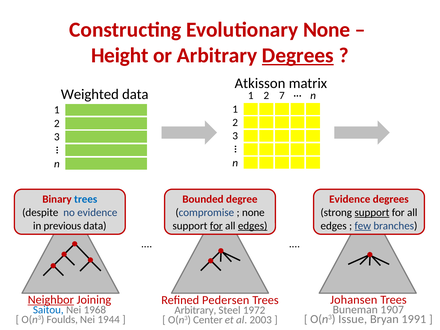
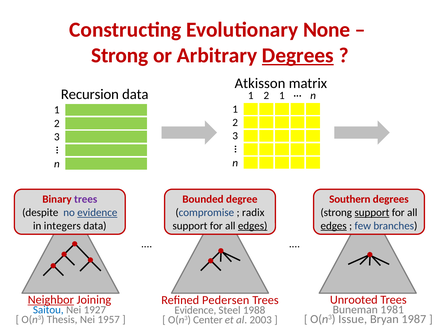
Height at (120, 55): Height -> Strong
Weighted: Weighted -> Recursion
2 7: 7 -> 1
trees at (86, 199) colour: blue -> purple
Evidence at (350, 199): Evidence -> Southern
evidence at (97, 213) underline: none -> present
none at (253, 213): none -> radix
previous: previous -> integers
for at (216, 226) underline: present -> none
edges at (334, 226) underline: none -> present
few underline: present -> none
Johansen: Johansen -> Unrooted
1907: 1907 -> 1981
1968: 1968 -> 1927
Arbitrary at (195, 310): Arbitrary -> Evidence
1972: 1972 -> 1988
1991: 1991 -> 1987
Foulds: Foulds -> Thesis
1944: 1944 -> 1957
